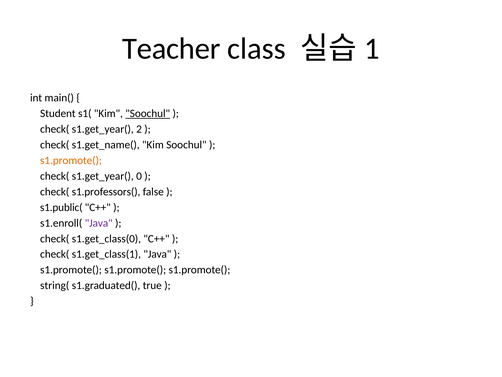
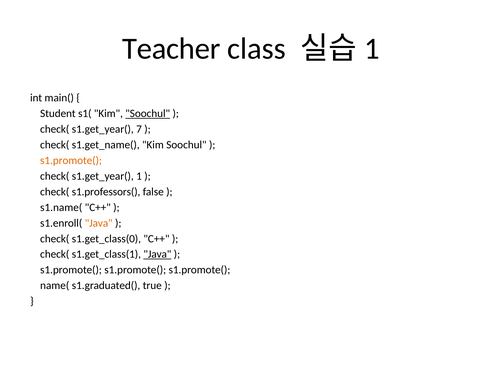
2: 2 -> 7
0: 0 -> 1
s1.public(: s1.public( -> s1.name(
Java at (99, 223) colour: purple -> orange
Java at (157, 254) underline: none -> present
string(: string( -> name(
